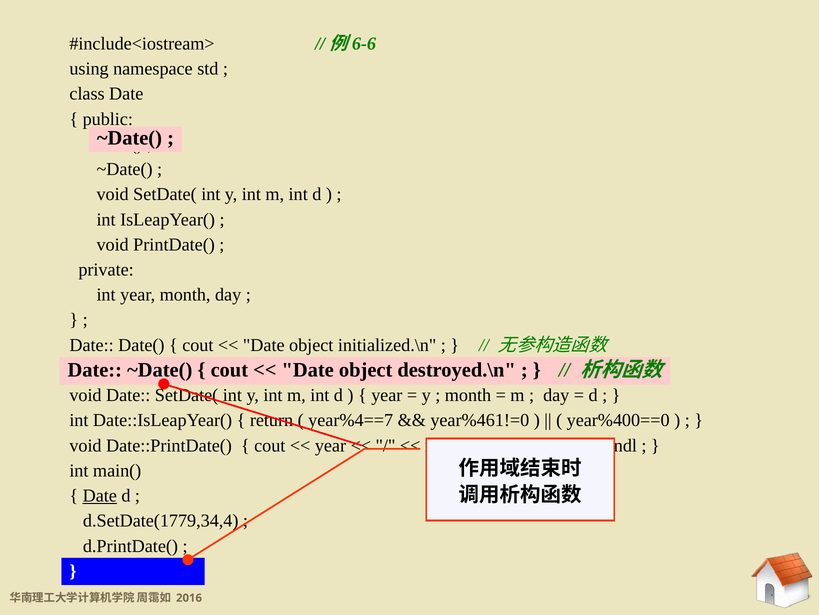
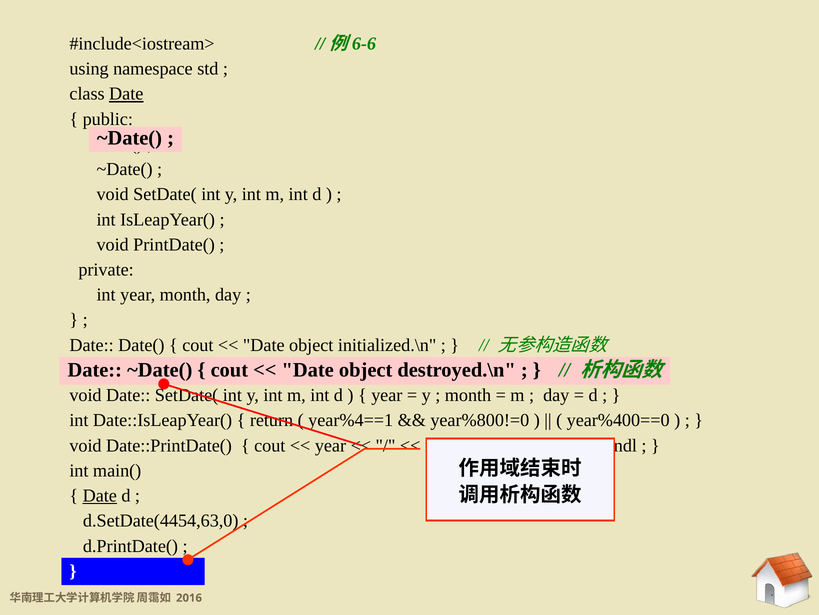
Date at (126, 94) underline: none -> present
year%4==7: year%4==7 -> year%4==1
year%461!=0: year%461!=0 -> year%800!=0
d.SetDate(1779,34,4: d.SetDate(1779,34,4 -> d.SetDate(4454,63,0
